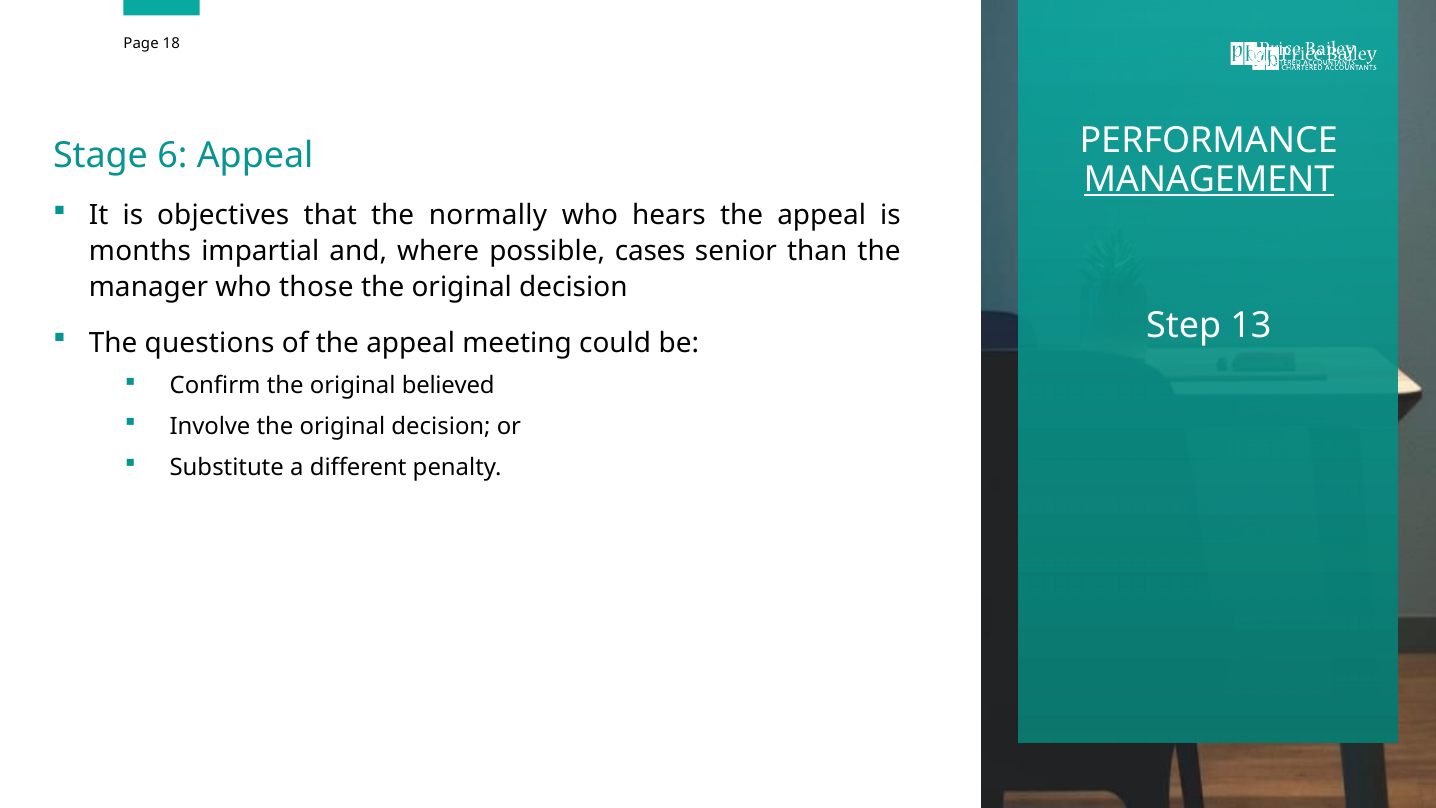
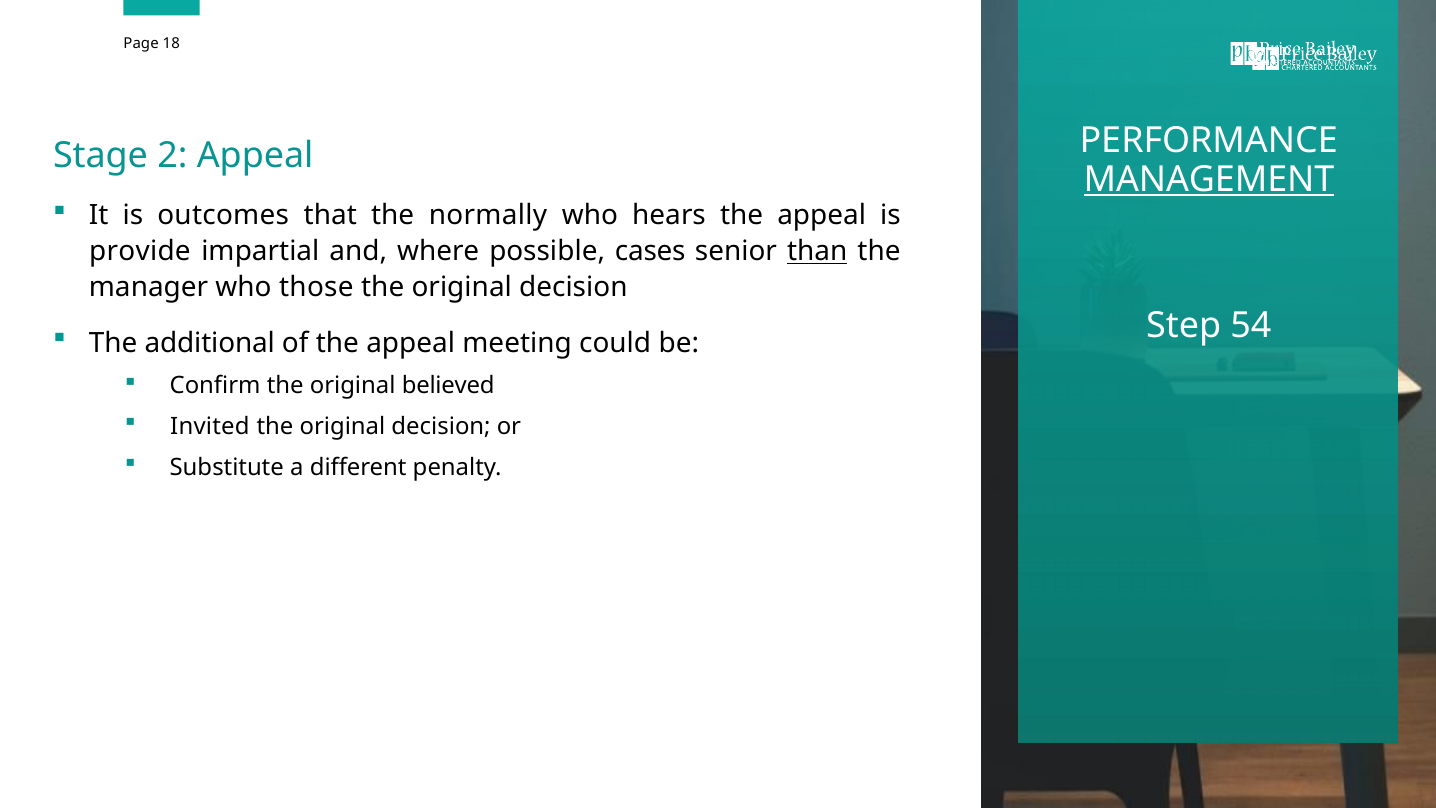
6: 6 -> 2
objectives: objectives -> outcomes
months: months -> provide
than underline: none -> present
13: 13 -> 54
questions: questions -> additional
Involve: Involve -> Invited
